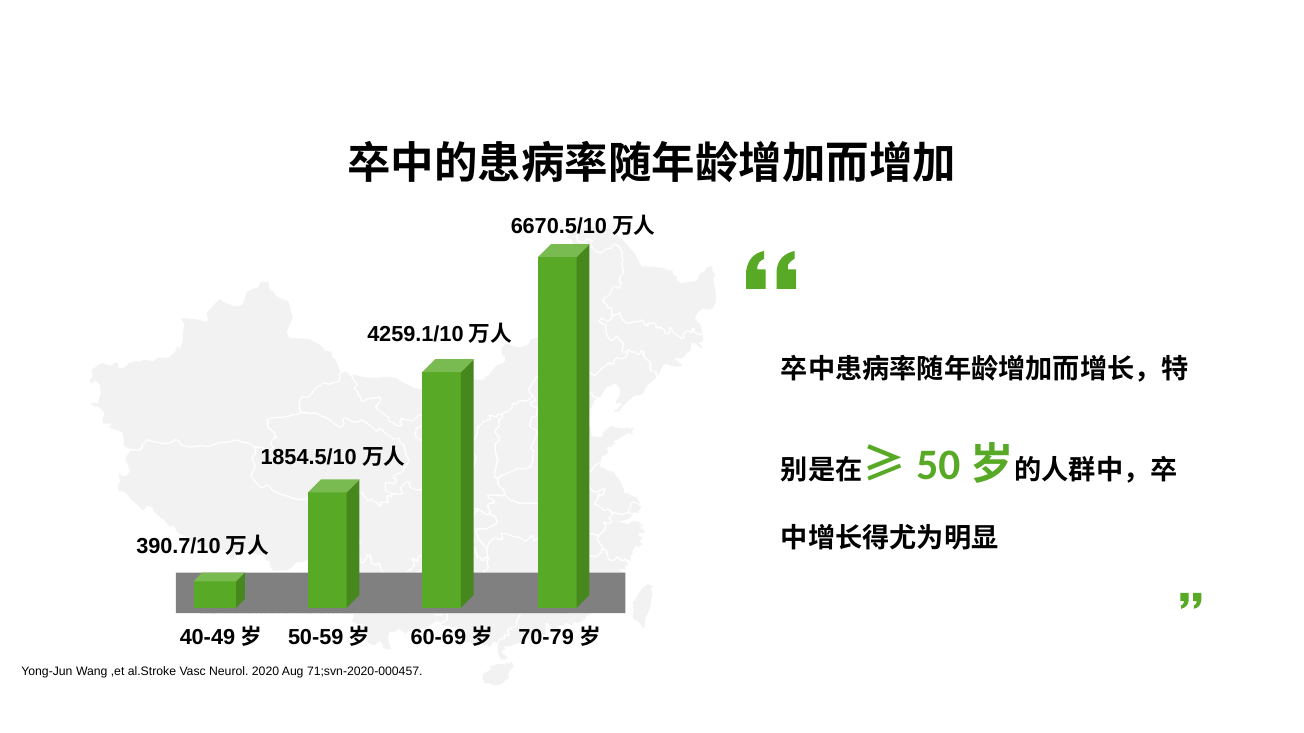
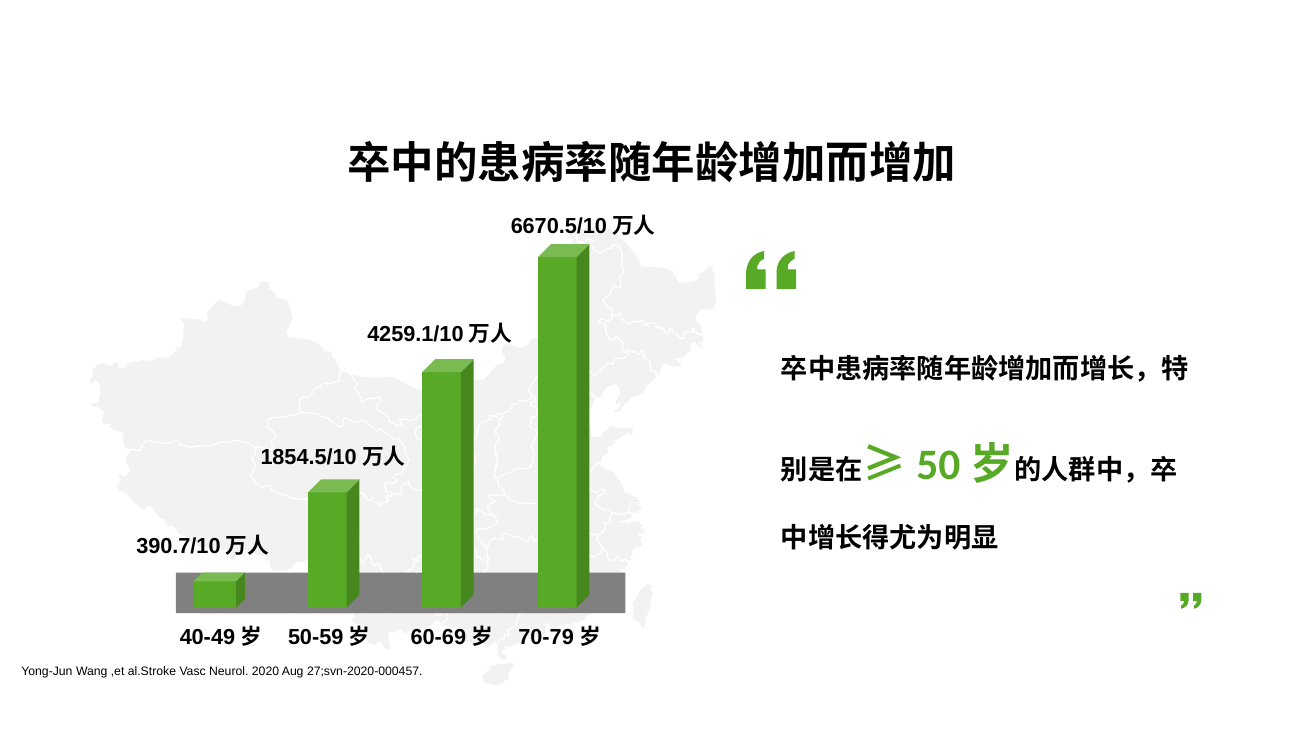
71;svn-2020-000457: 71;svn-2020-000457 -> 27;svn-2020-000457
